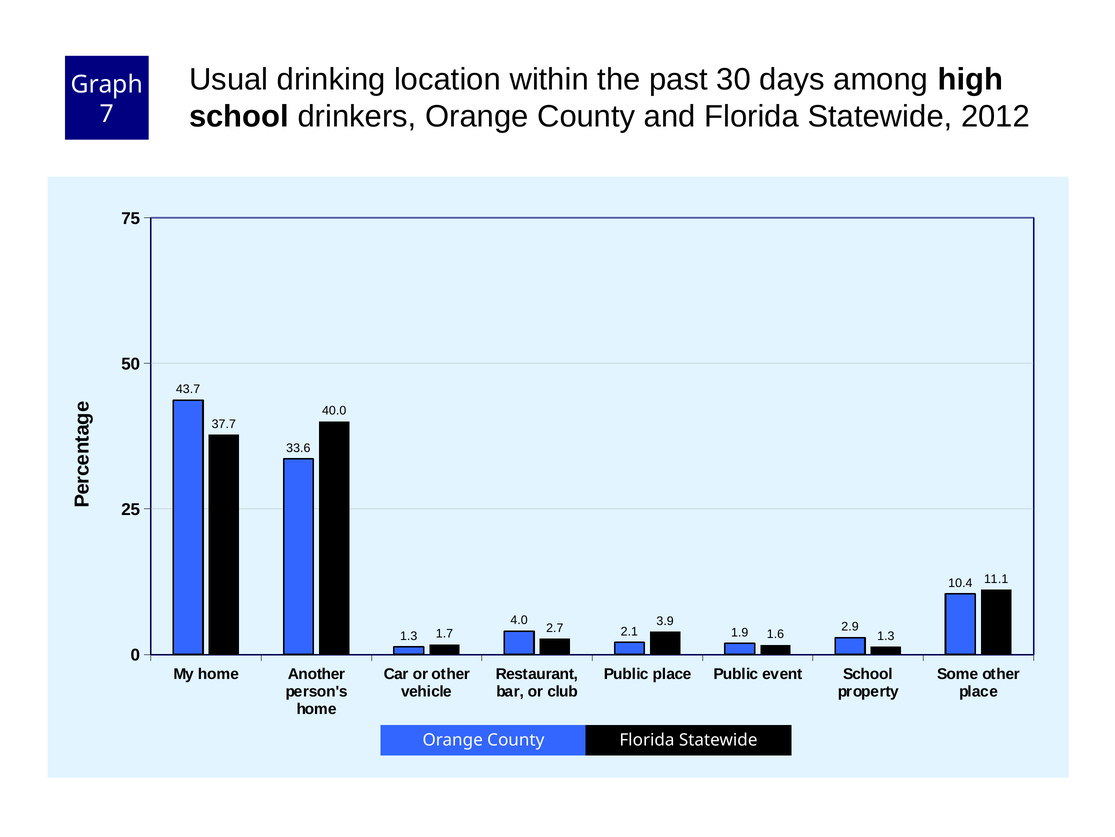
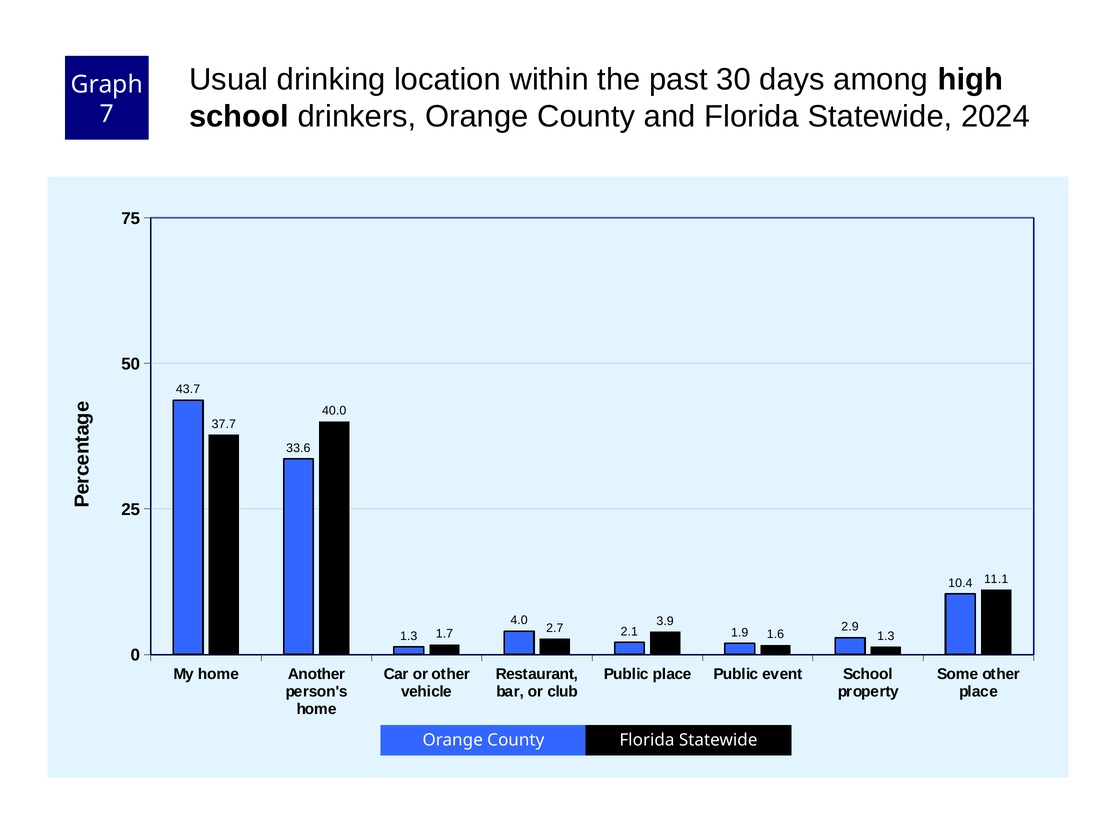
2012: 2012 -> 2024
